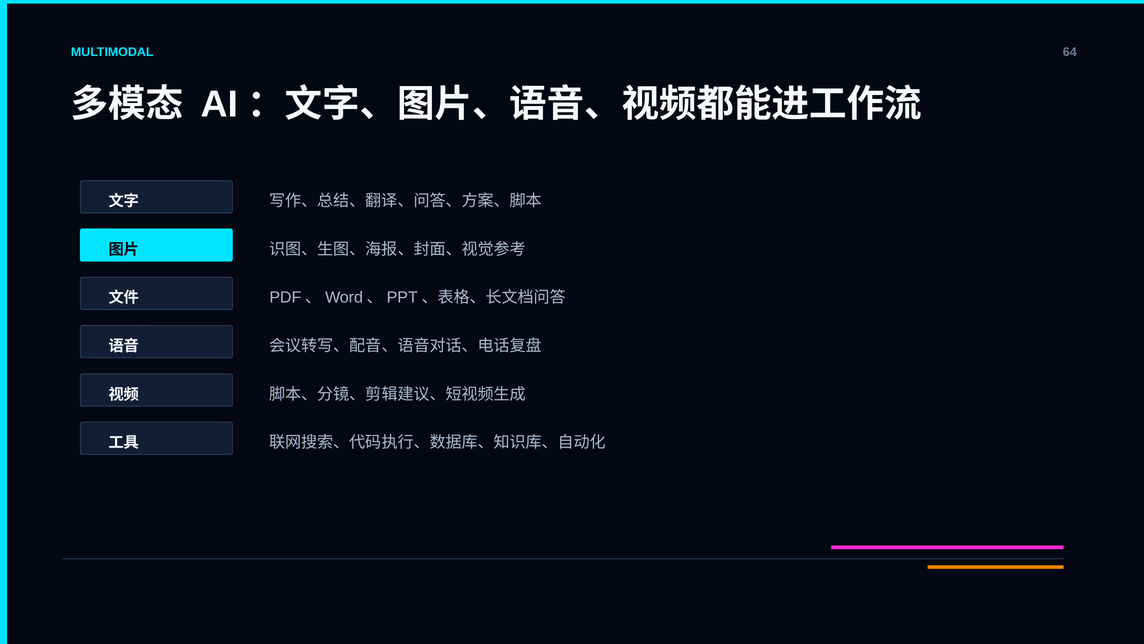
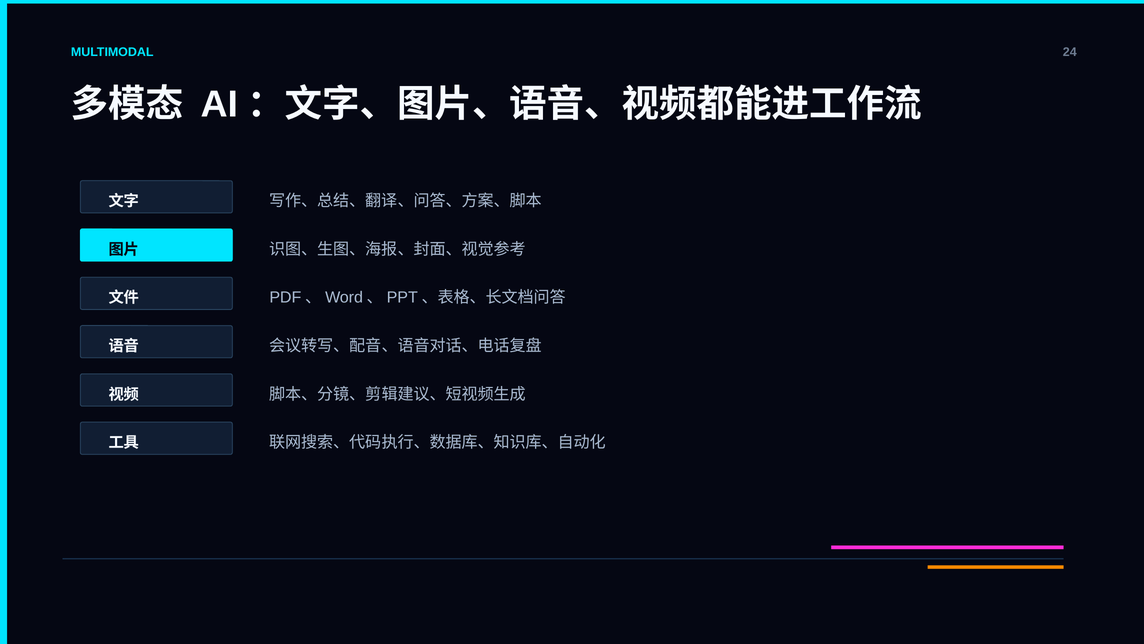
64: 64 -> 24
